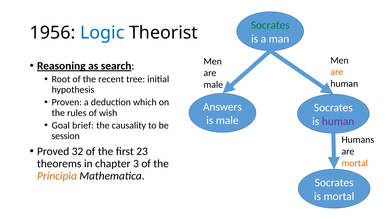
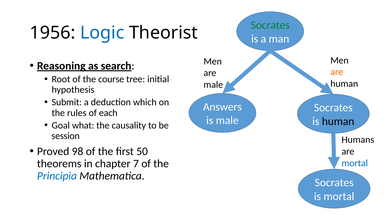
recent: recent -> course
Proven: Proven -> Submit
wish: wish -> each
human at (338, 122) colour: purple -> black
brief: brief -> what
32: 32 -> 98
23: 23 -> 50
3: 3 -> 7
mortal at (355, 163) colour: orange -> blue
Principia colour: orange -> blue
